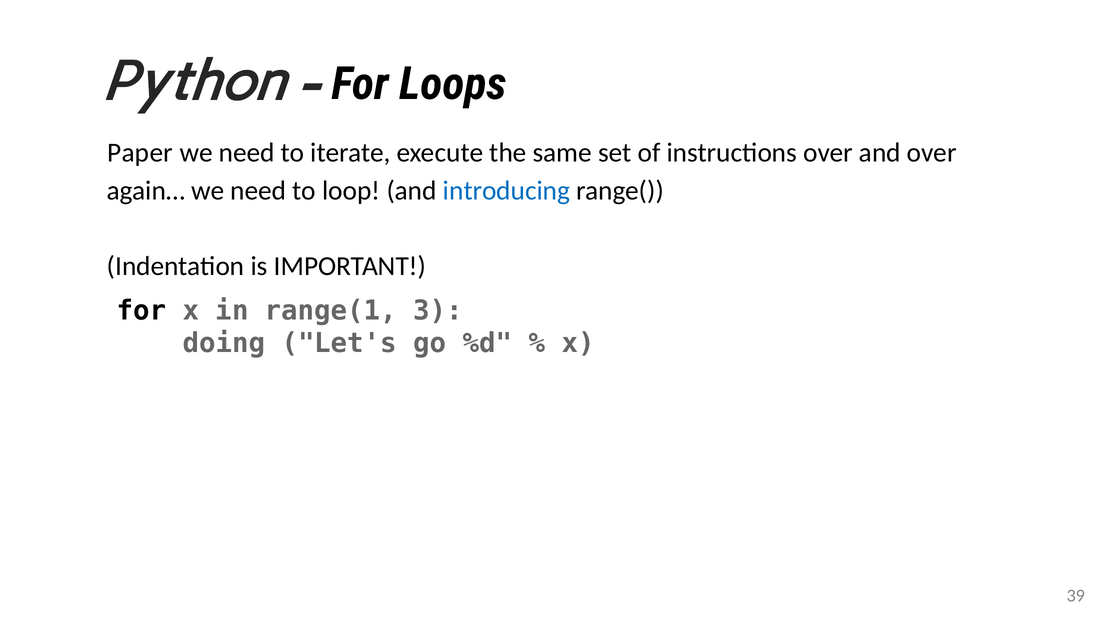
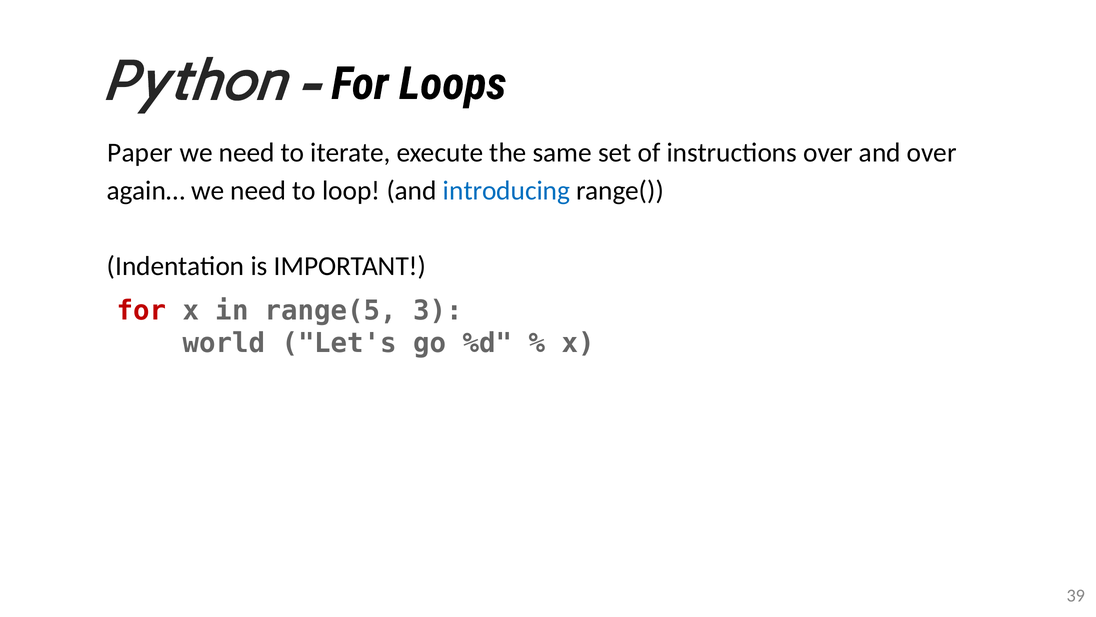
for at (141, 310) colour: black -> red
range(1: range(1 -> range(5
doing: doing -> world
